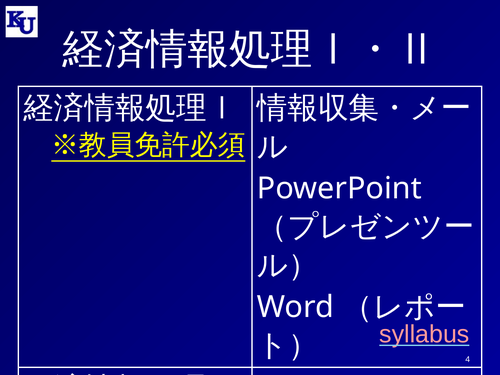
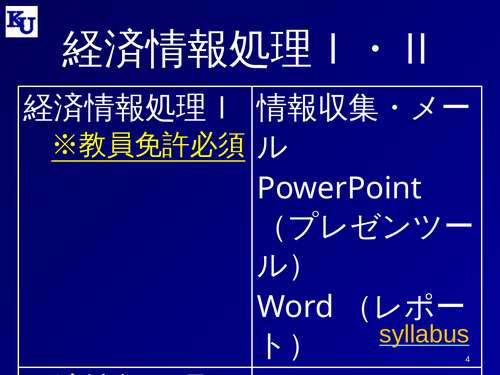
syllabus colour: pink -> yellow
